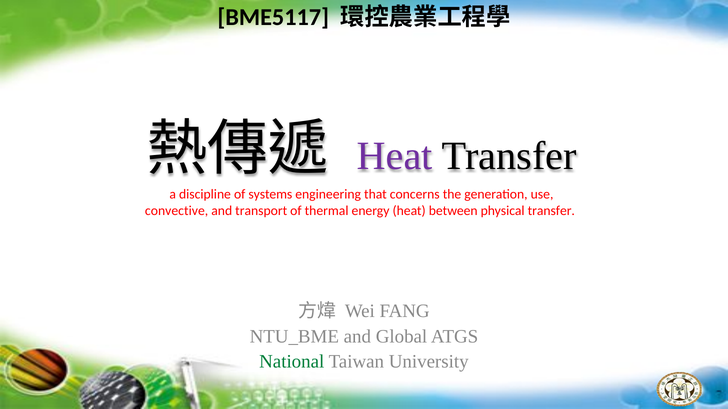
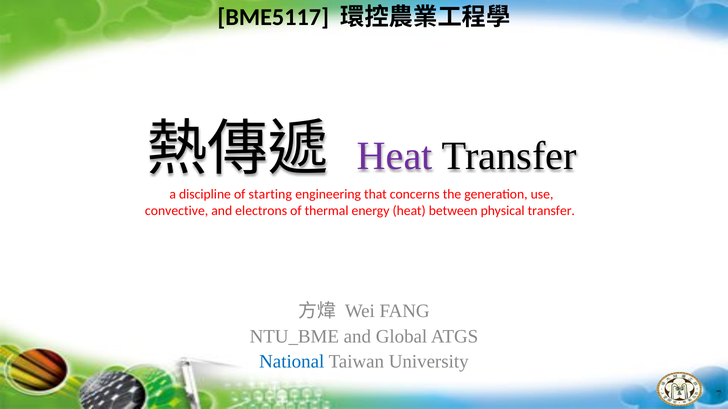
systems: systems -> starting
transport: transport -> electrons
National colour: green -> blue
